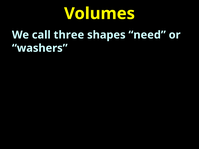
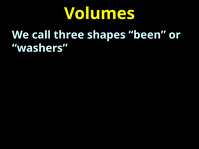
need: need -> been
